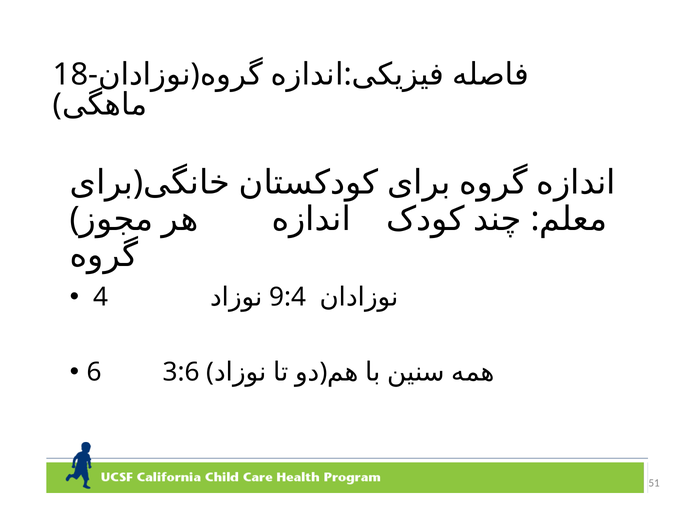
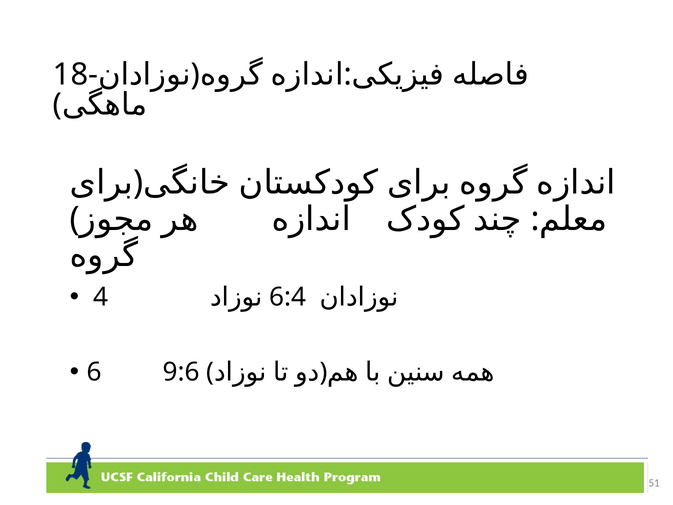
9:4: 9:4 -> 6:4
3:6: 3:6 -> 9:6
